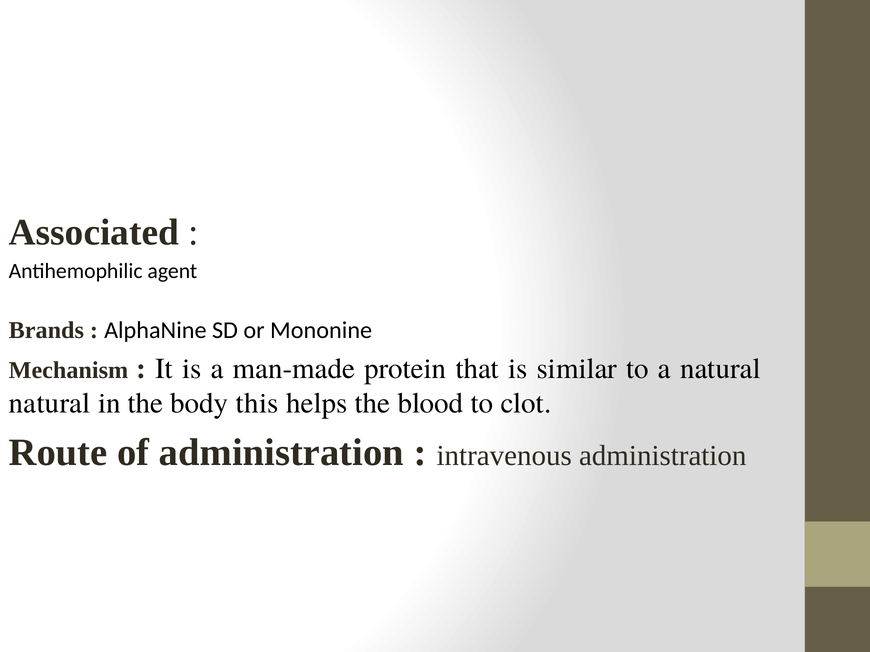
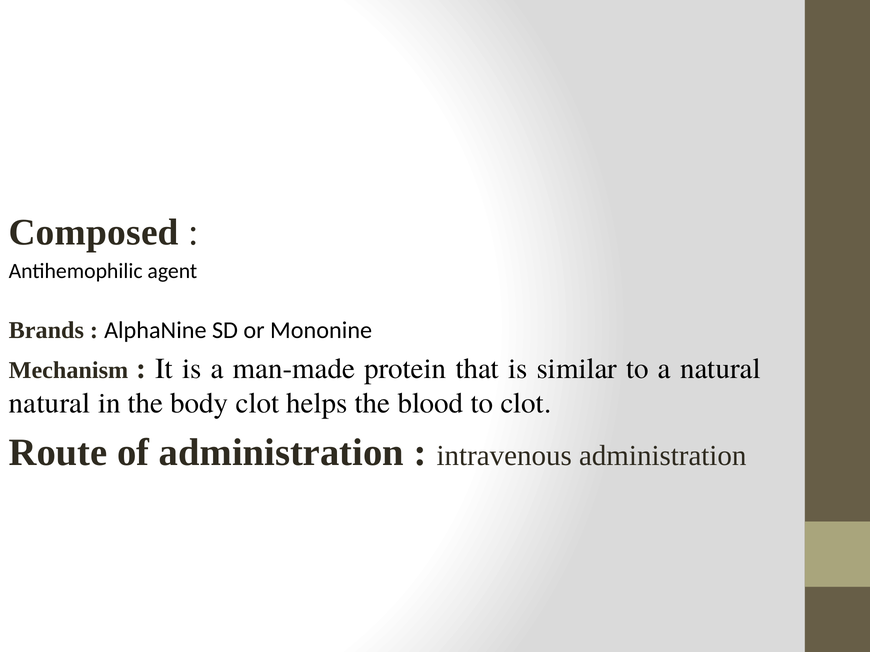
Associated: Associated -> Composed
body this: this -> clot
